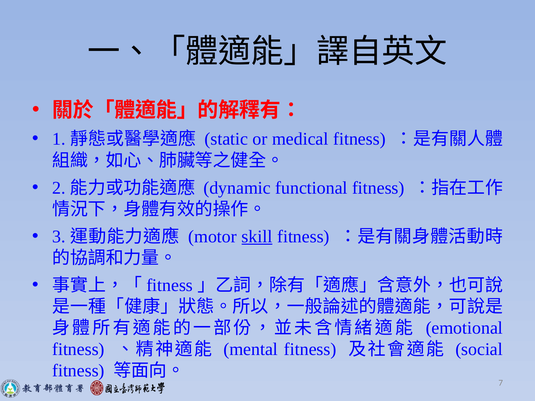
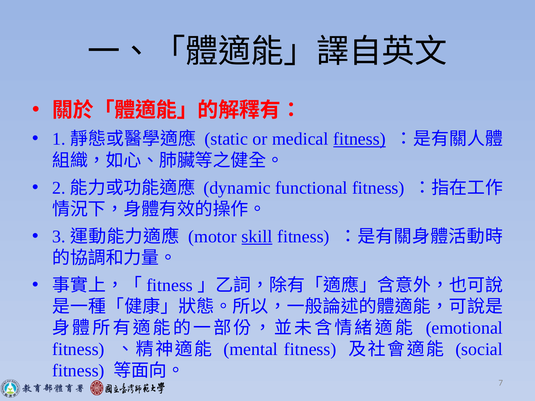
fitness at (359, 139) underline: none -> present
